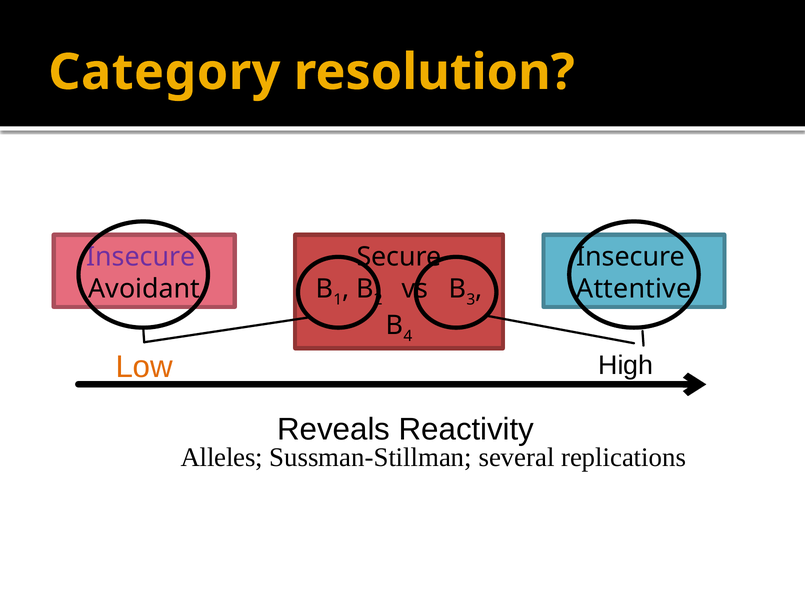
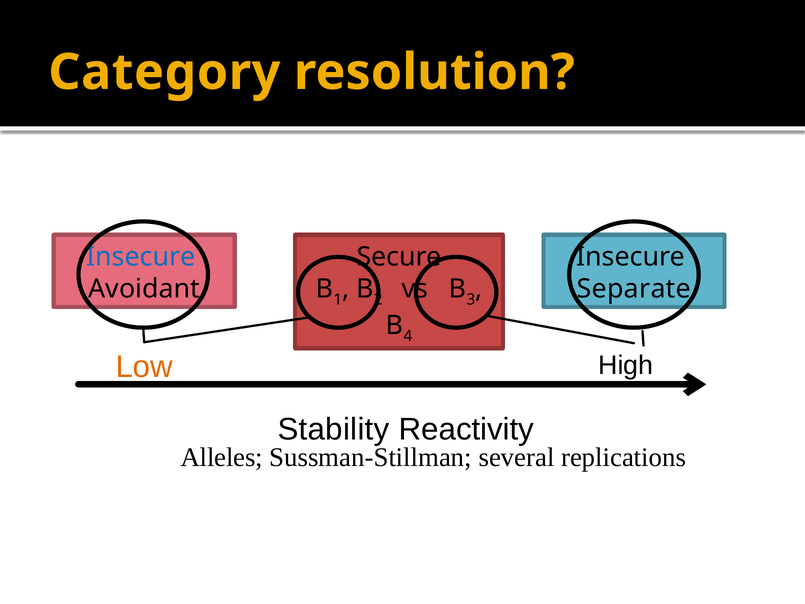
Insecure at (141, 257) colour: purple -> blue
Attentive: Attentive -> Separate
Reveals: Reveals -> Stability
